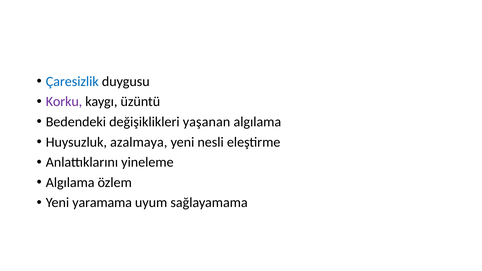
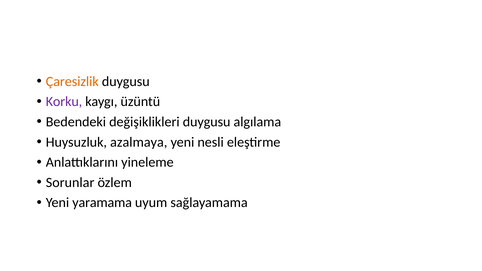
Çaresizlik colour: blue -> orange
değişiklikleri yaşanan: yaşanan -> duygusu
Algılama at (70, 183): Algılama -> Sorunlar
